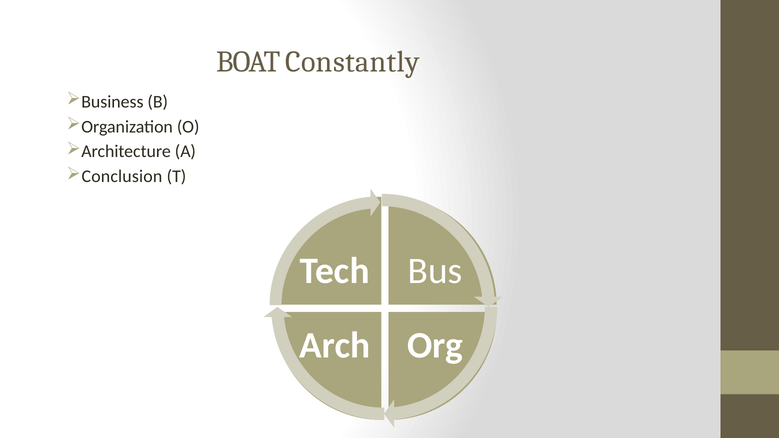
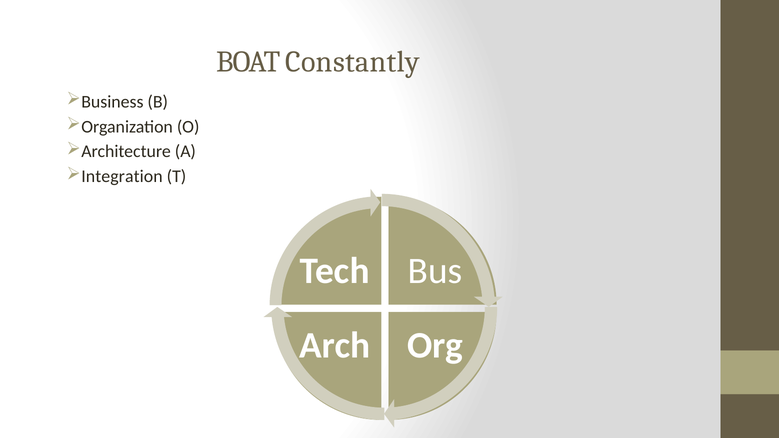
Conclusion: Conclusion -> Integration
